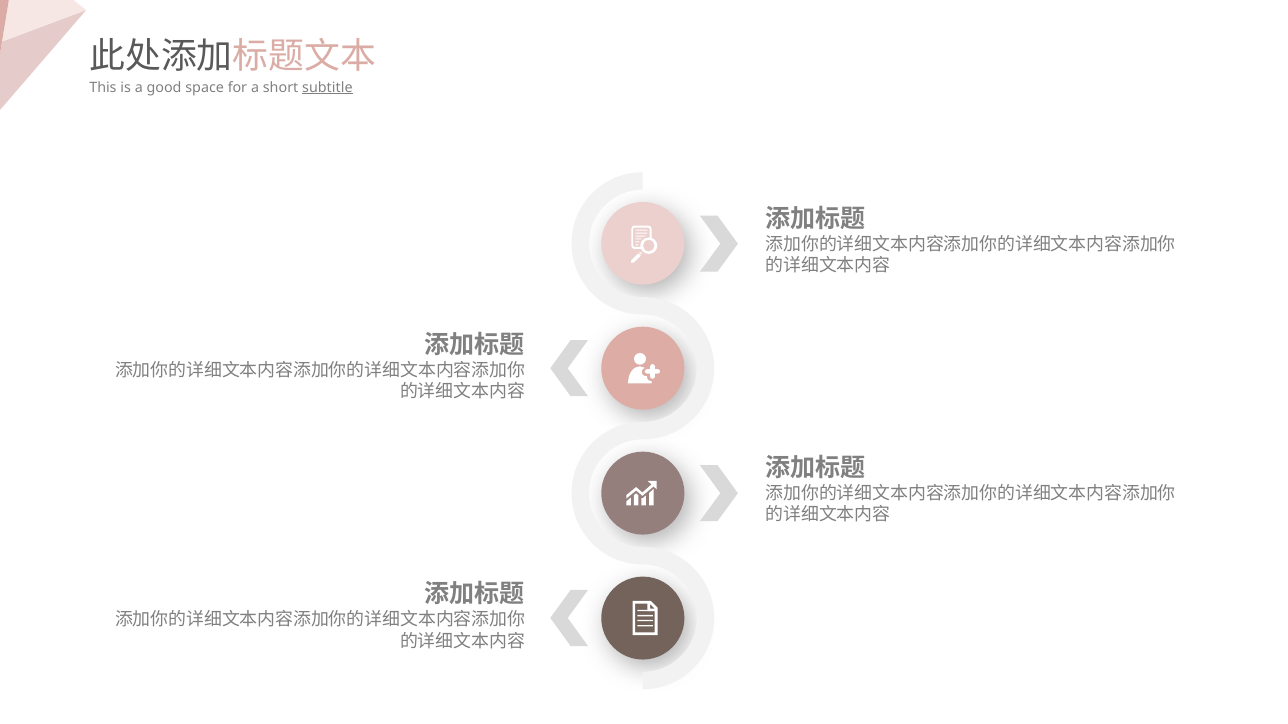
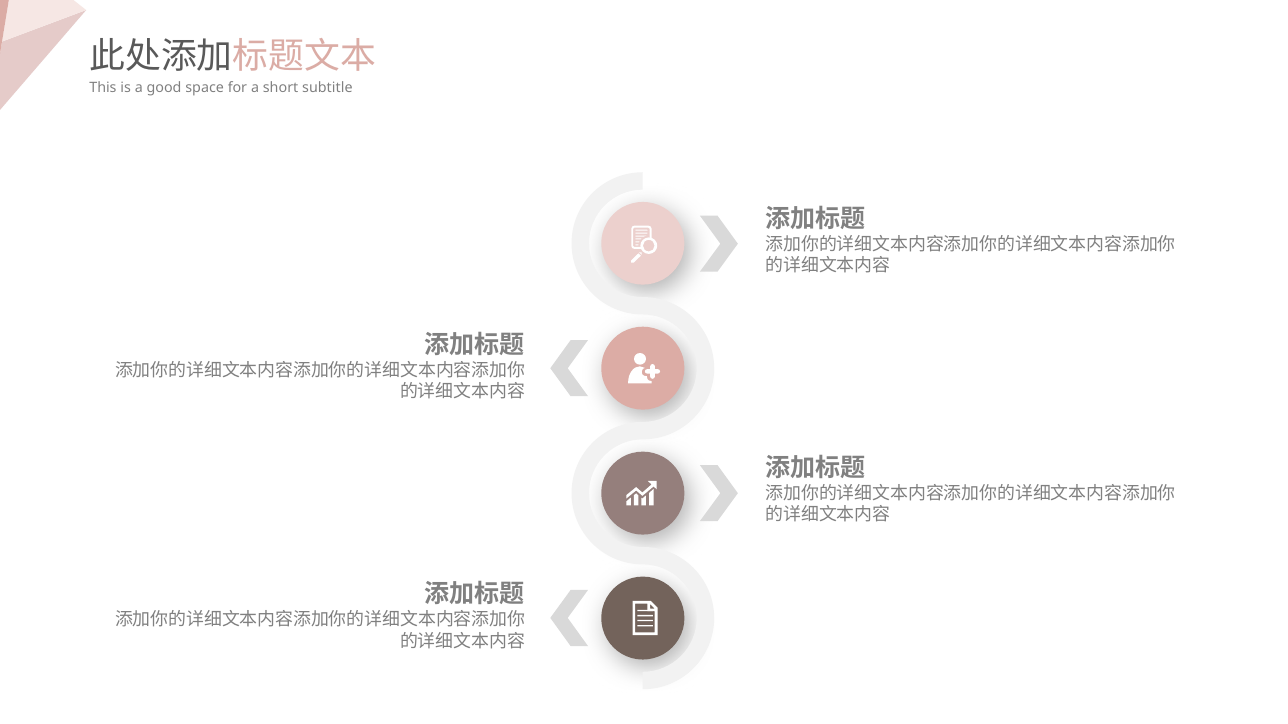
subtitle underline: present -> none
